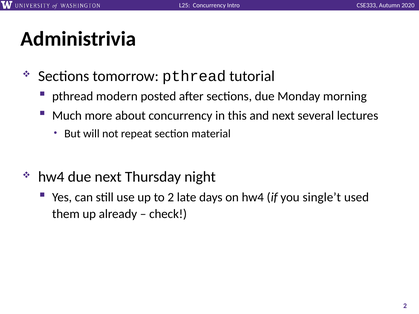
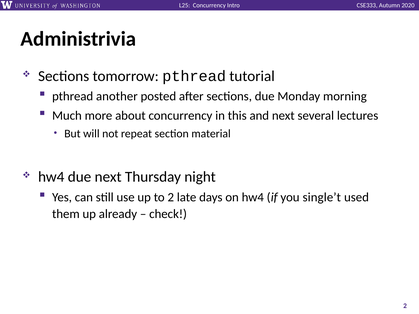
modern: modern -> another
